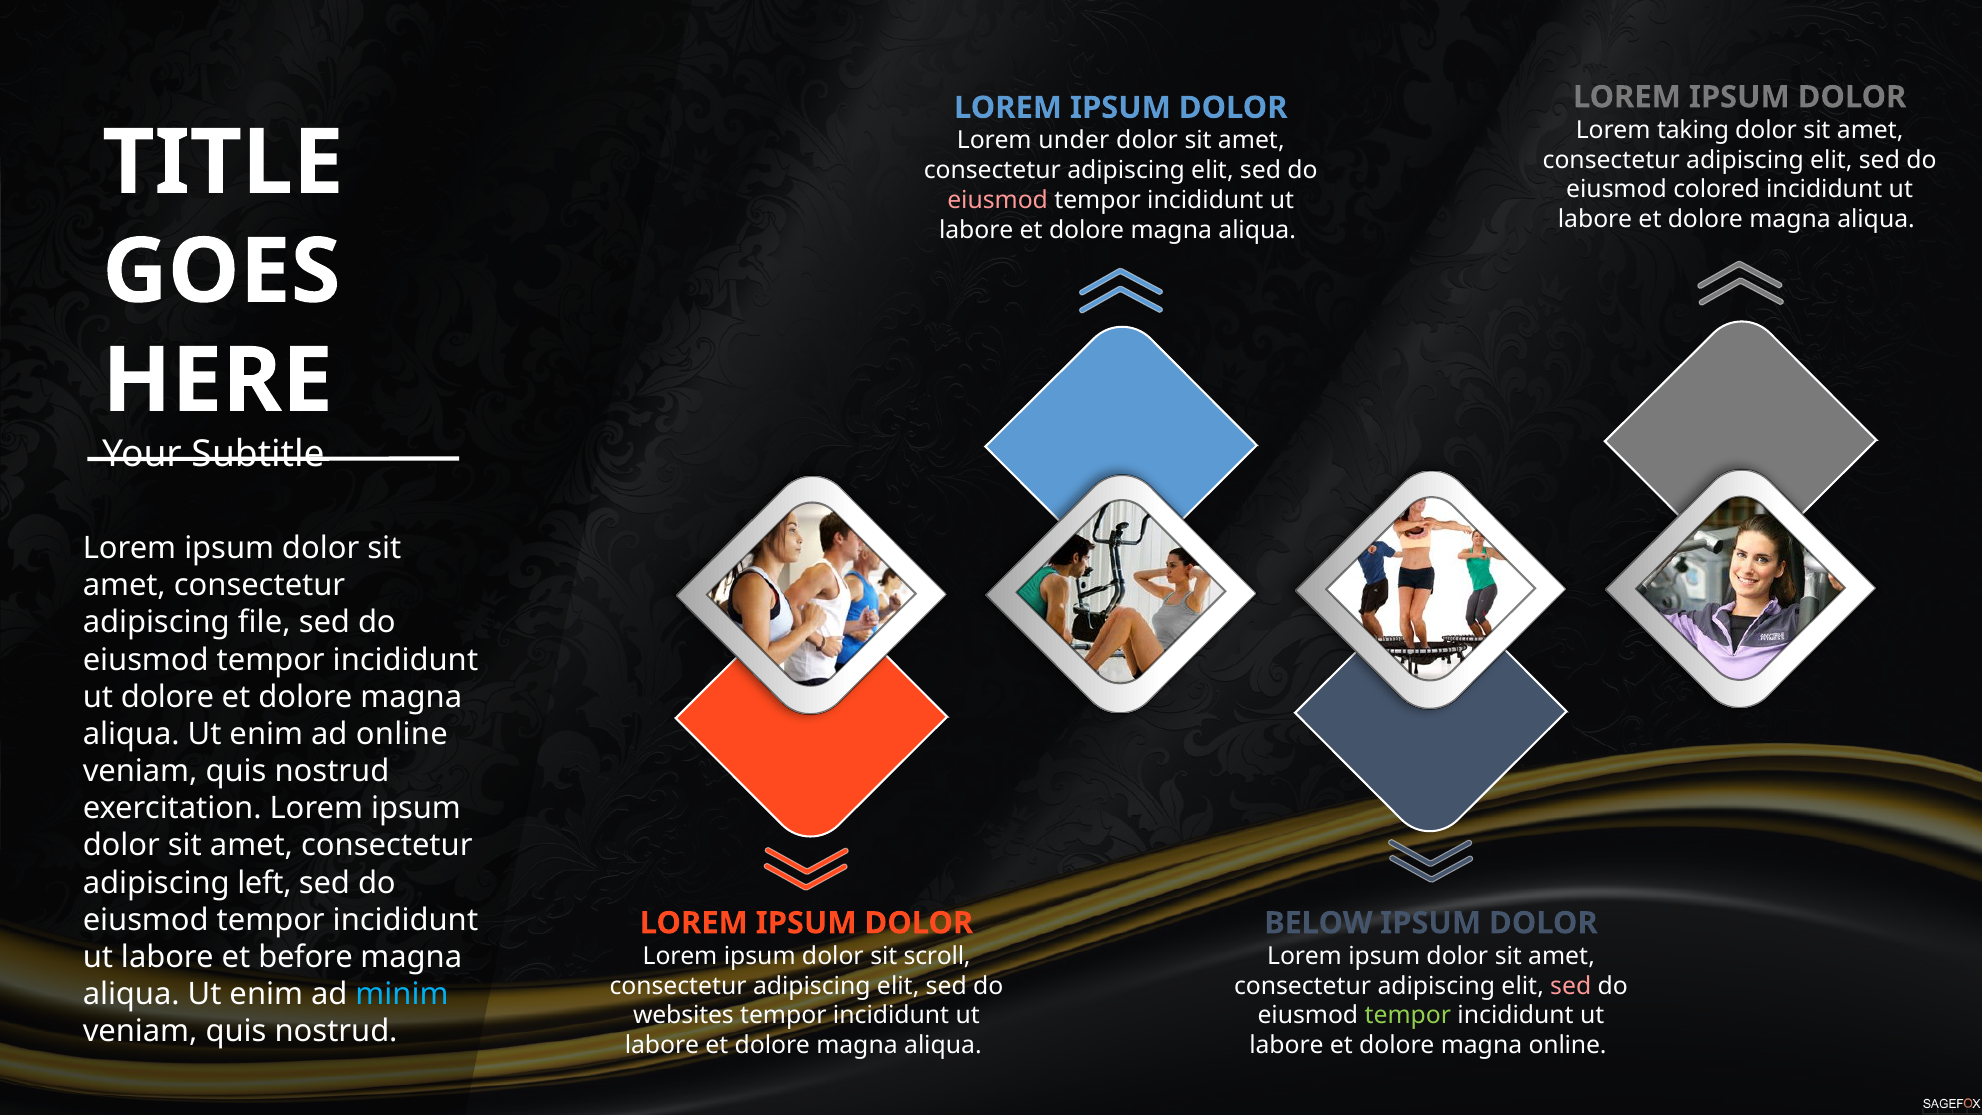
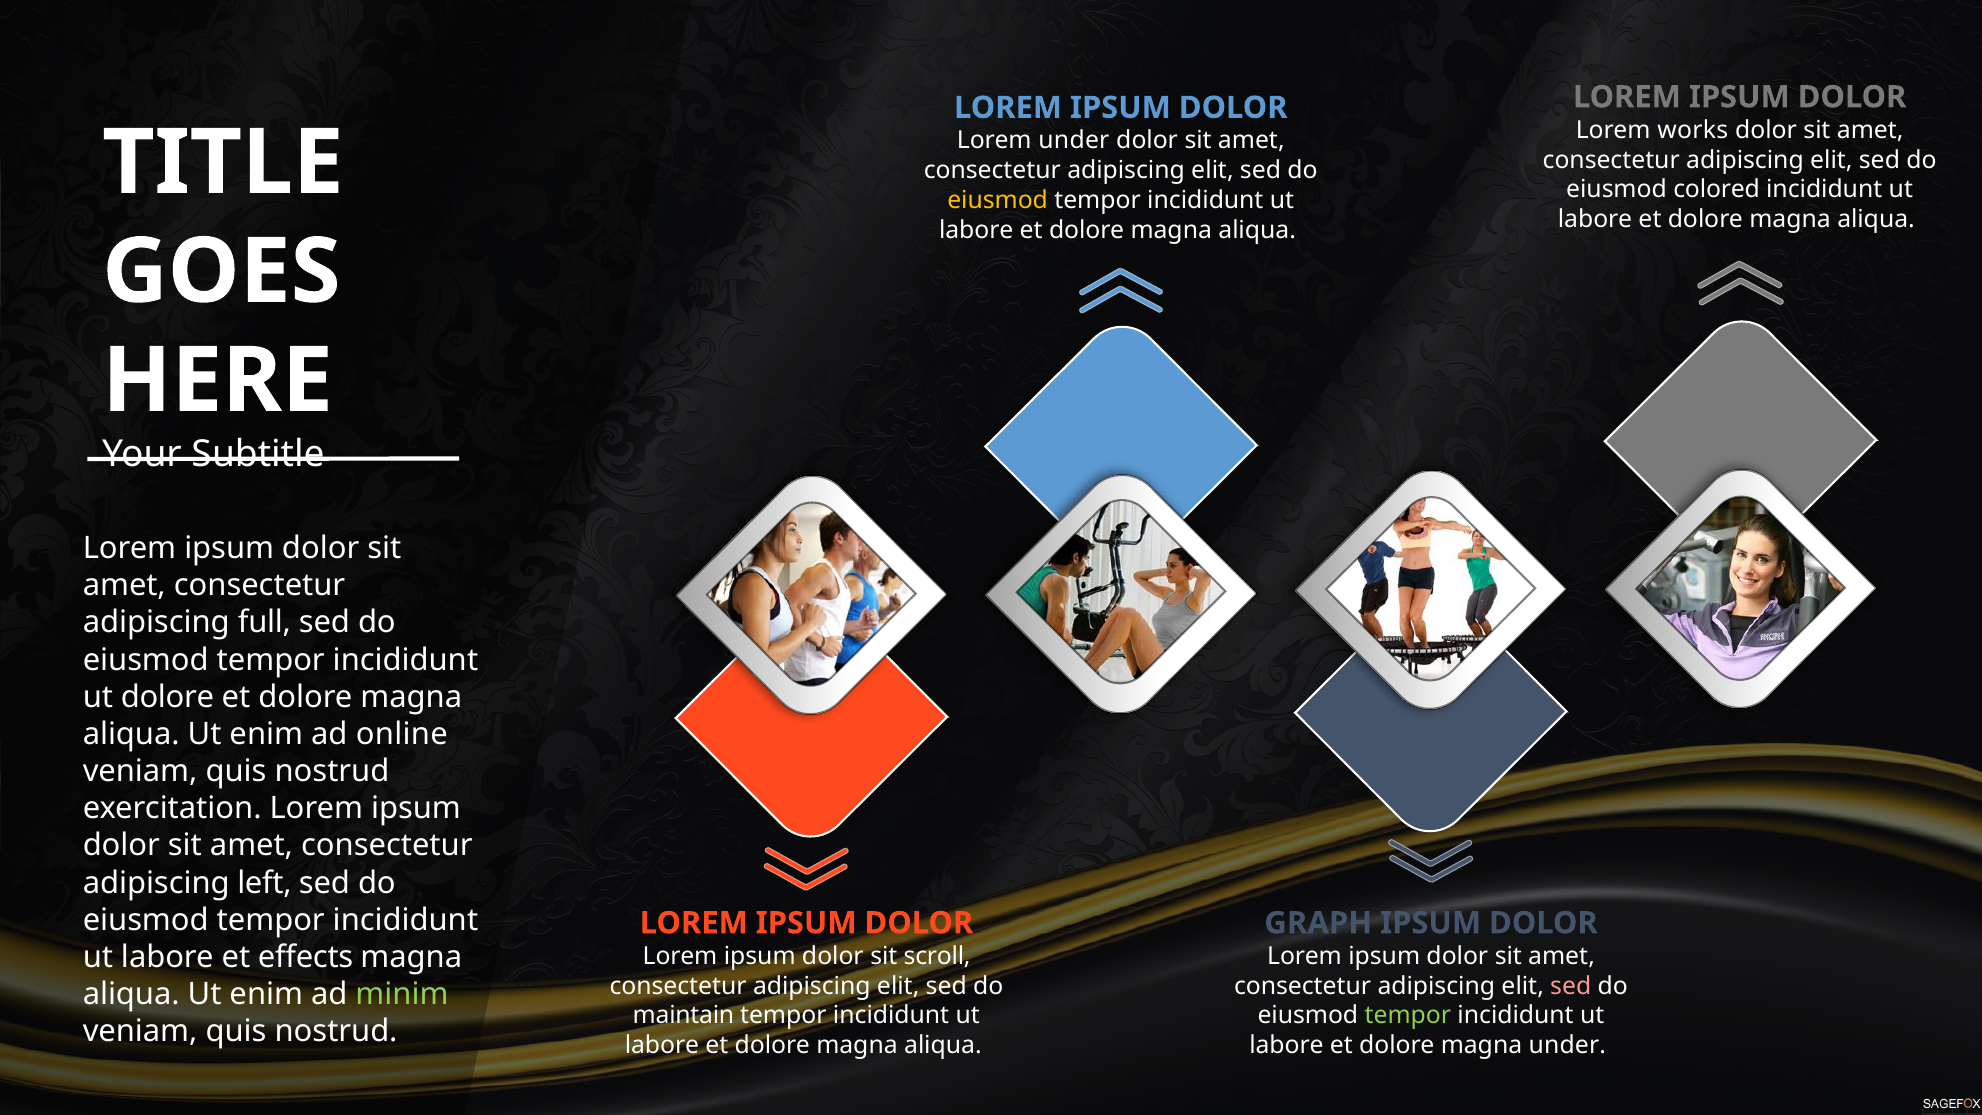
taking: taking -> works
eiusmod at (998, 200) colour: pink -> yellow
file: file -> full
BELOW: BELOW -> GRAPH
before: before -> effects
minim colour: light blue -> light green
websites: websites -> maintain
magna online: online -> under
